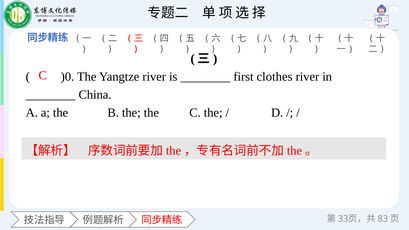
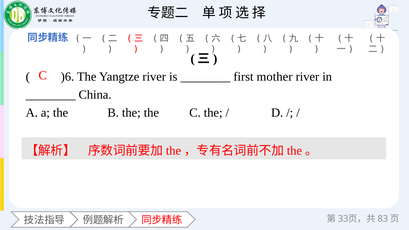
)0: )0 -> )6
clothes: clothes -> mother
